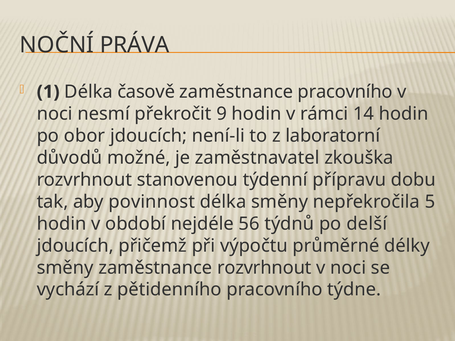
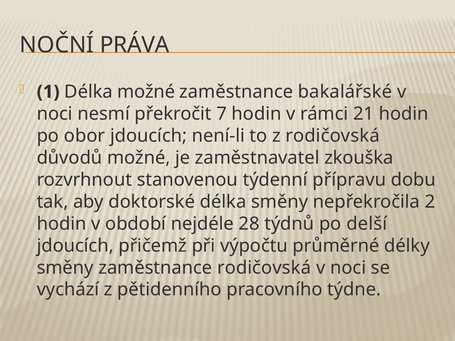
Délka časově: časově -> možné
zaměstnance pracovního: pracovního -> bakalářské
9: 9 -> 7
14: 14 -> 21
z laboratorní: laboratorní -> rodičovská
povinnost: povinnost -> doktorské
5: 5 -> 2
56: 56 -> 28
zaměstnance rozvrhnout: rozvrhnout -> rodičovská
